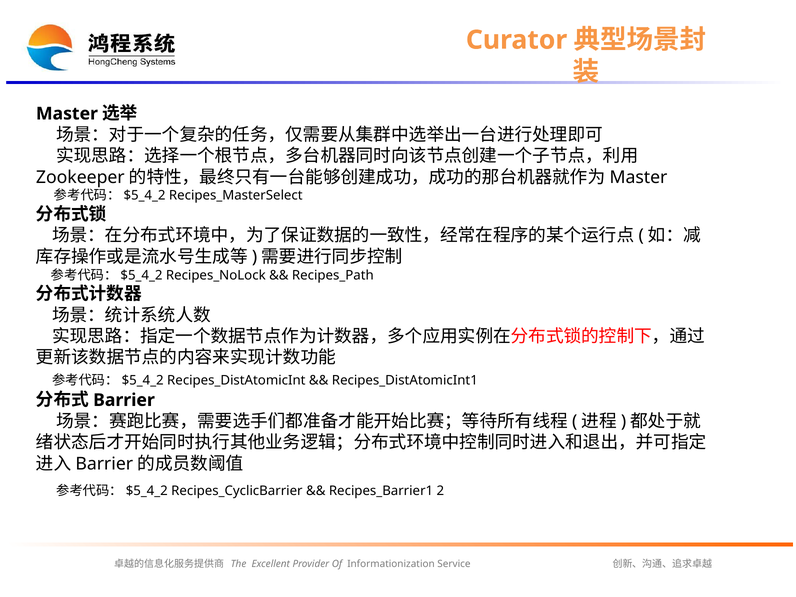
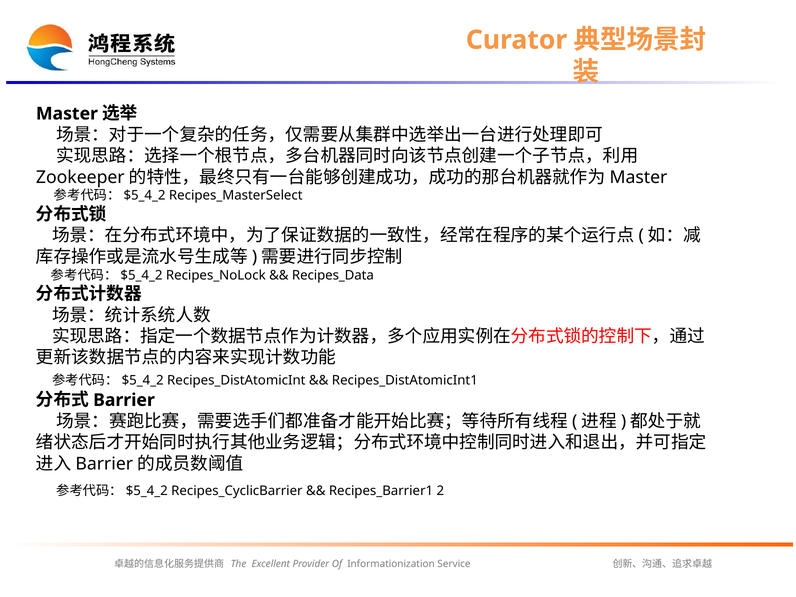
Recipes_Path: Recipes_Path -> Recipes_Data
